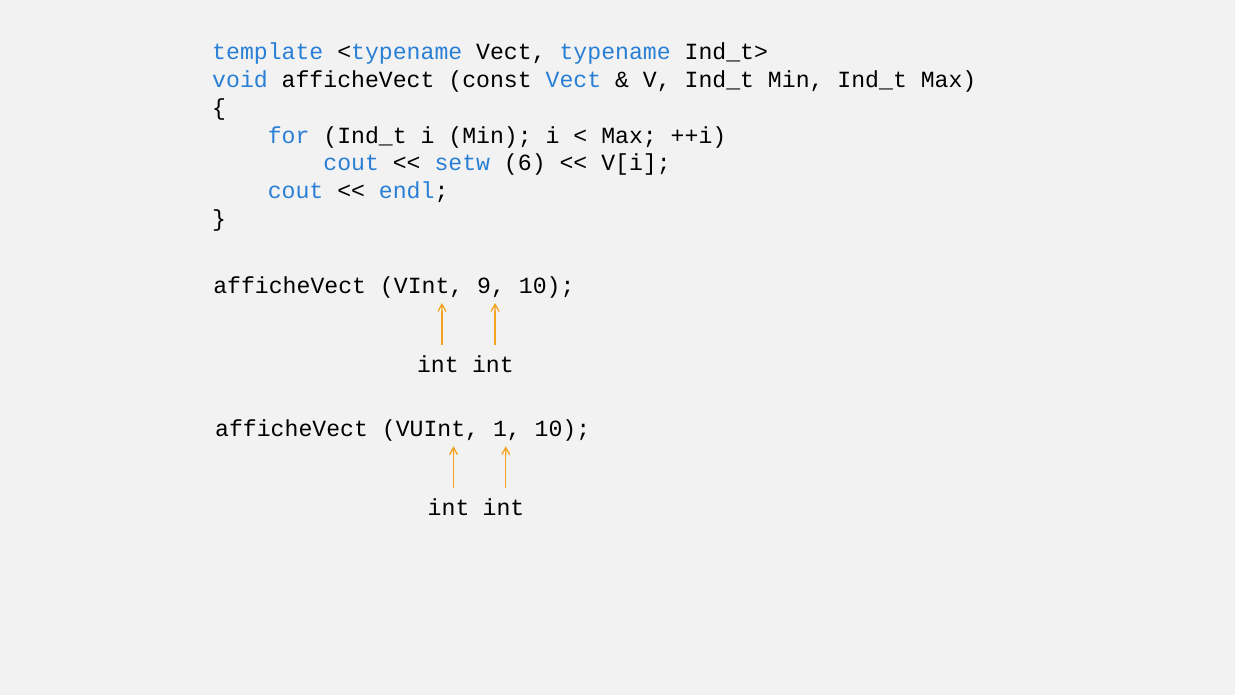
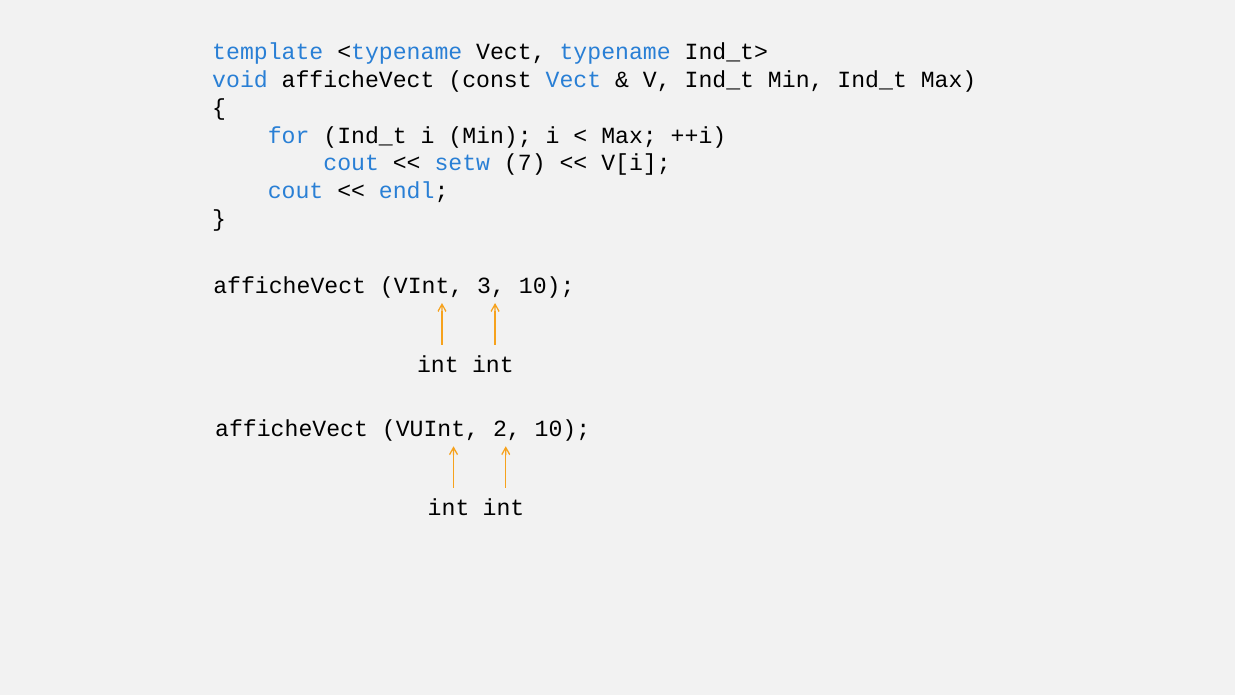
6: 6 -> 7
9: 9 -> 3
1: 1 -> 2
